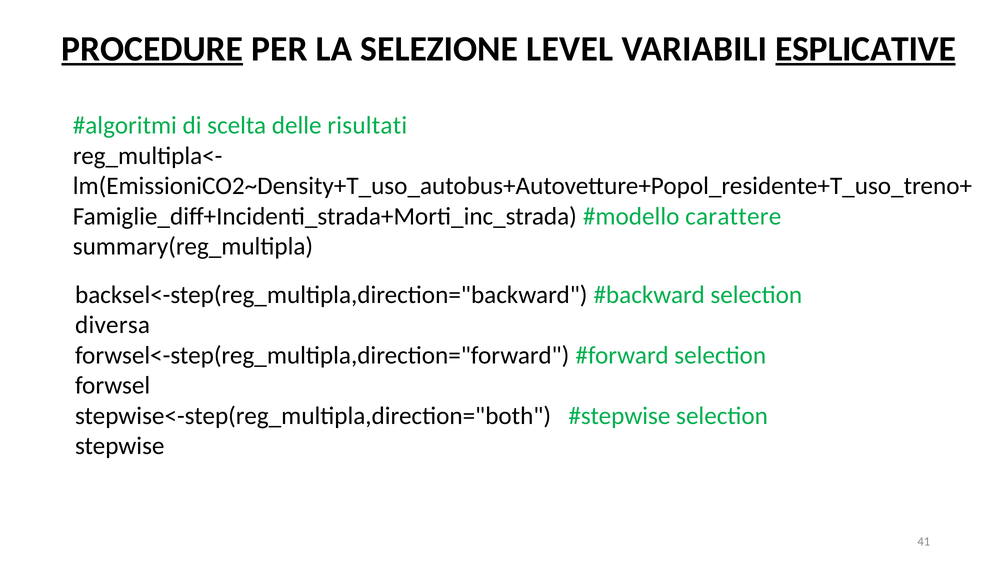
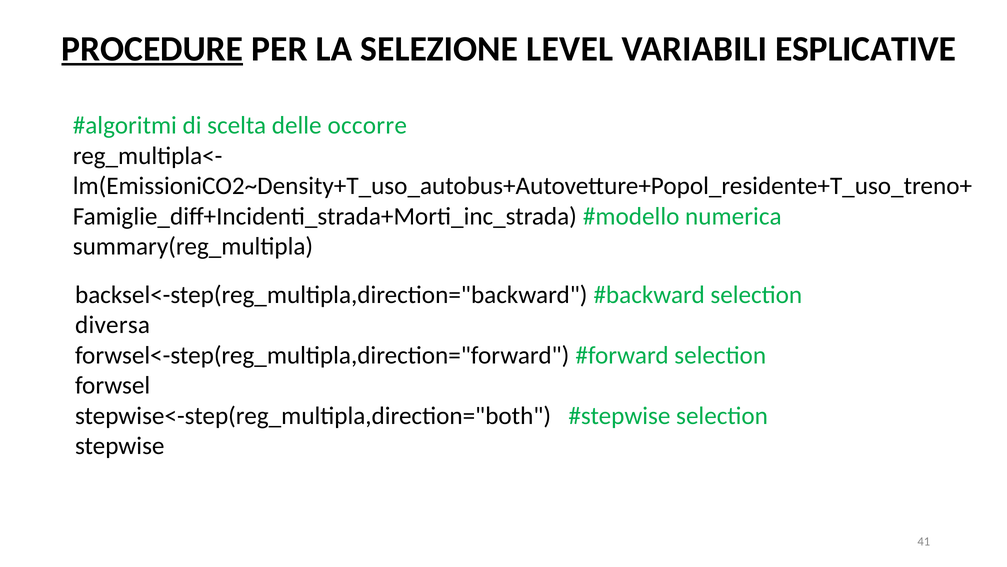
ESPLICATIVE underline: present -> none
risultati: risultati -> occorre
carattere: carattere -> numerica
